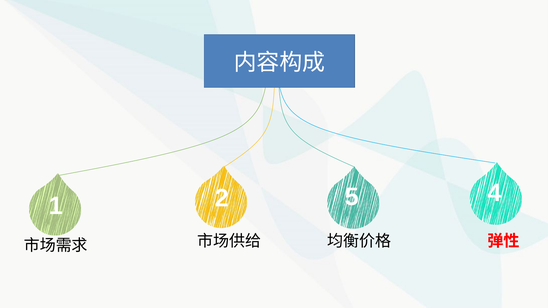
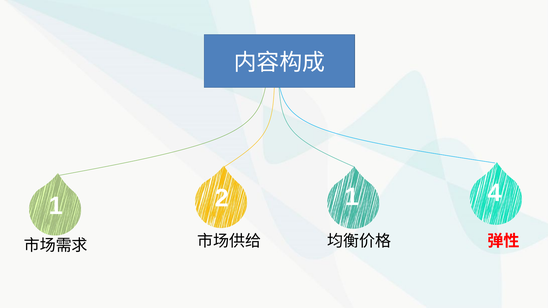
2 5: 5 -> 1
